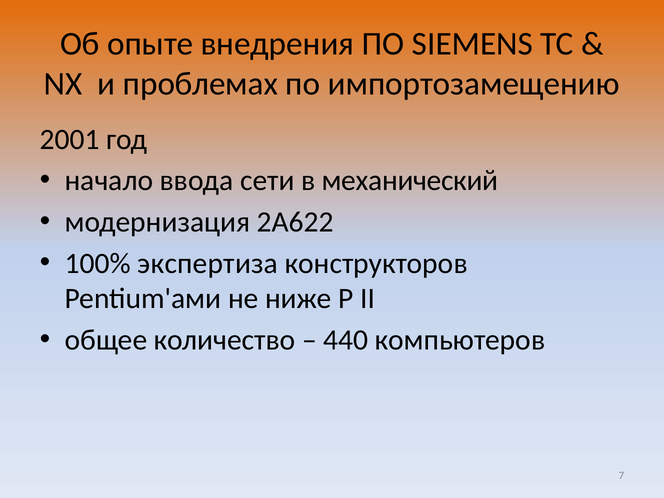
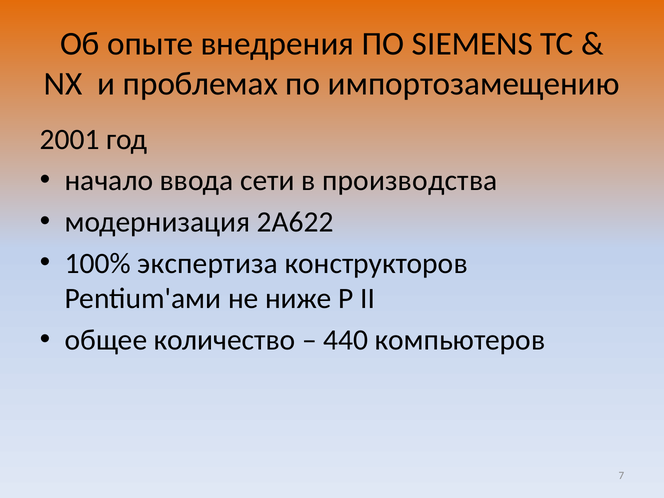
механический: механический -> производства
